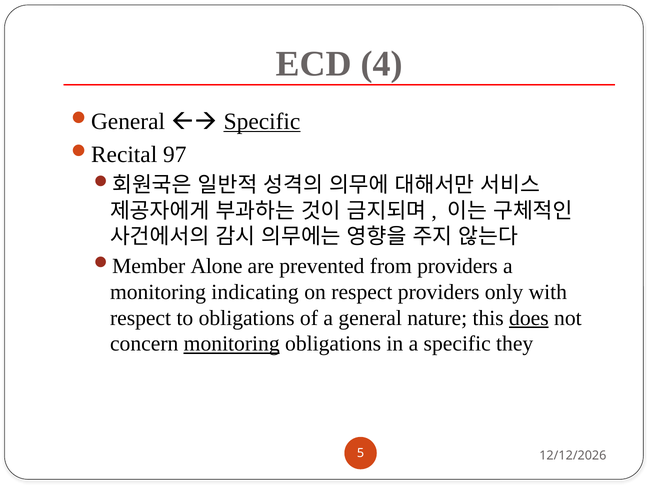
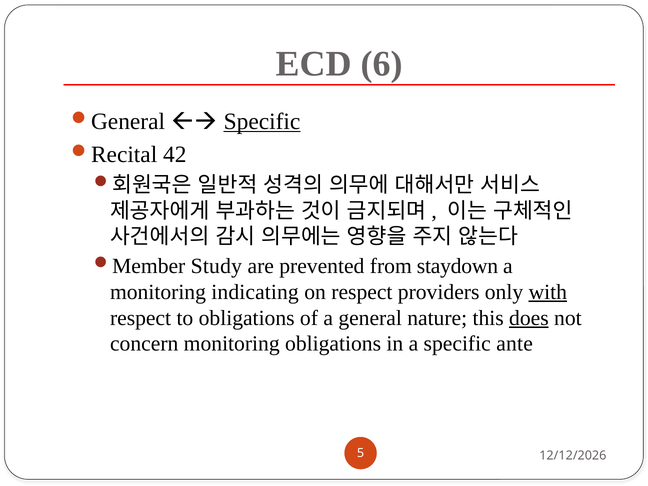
4: 4 -> 6
97: 97 -> 42
Alone: Alone -> Study
from providers: providers -> staydown
with underline: none -> present
monitoring at (232, 344) underline: present -> none
they: they -> ante
